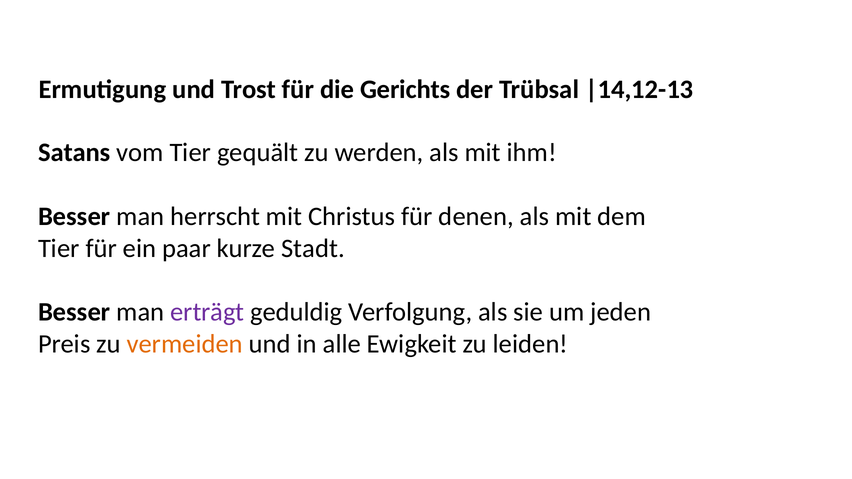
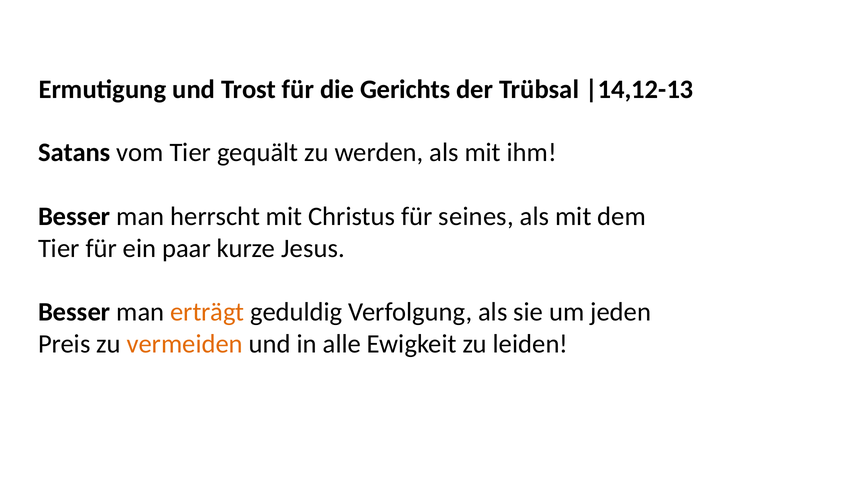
denen: denen -> seines
Stadt: Stadt -> Jesus
erträgt colour: purple -> orange
